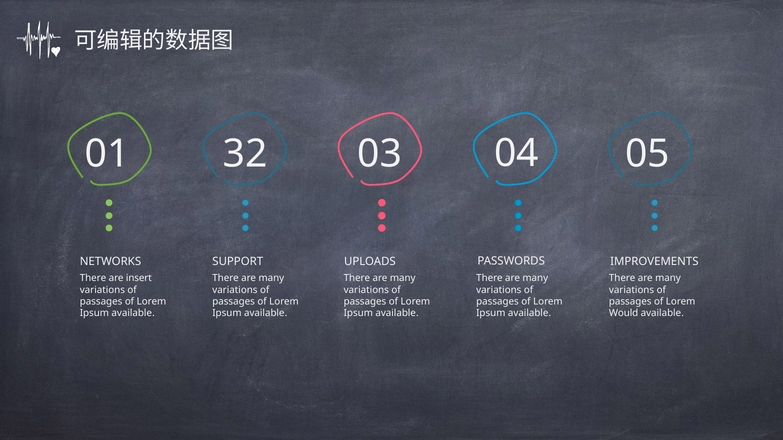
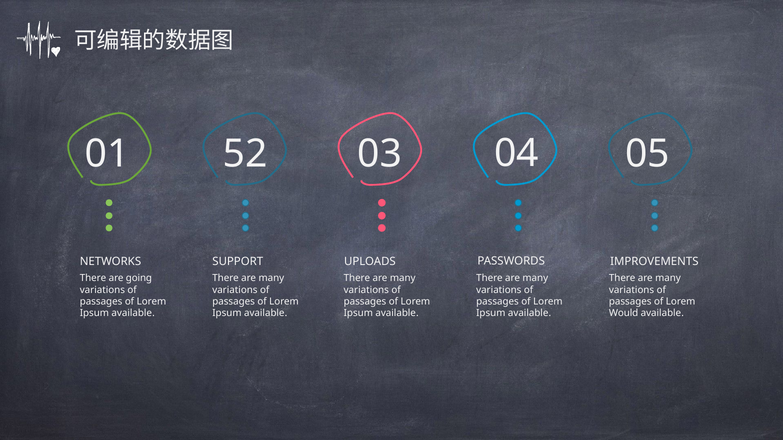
32: 32 -> 52
insert: insert -> going
